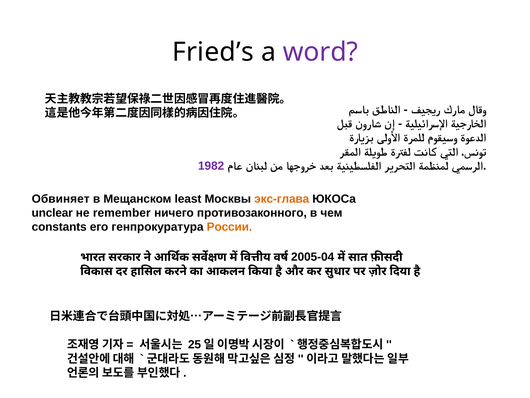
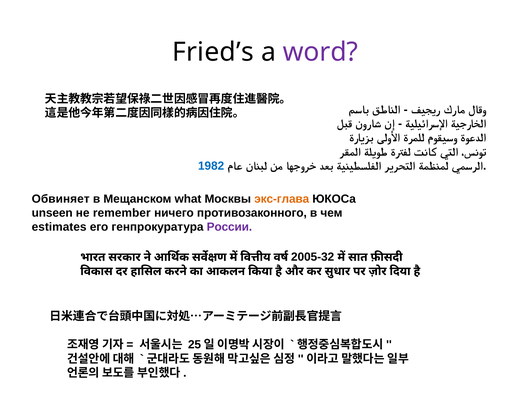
1982 colour: purple -> blue
least: least -> what
unclear: unclear -> unseen
constants: constants -> estimates
России colour: orange -> purple
2005-04: 2005-04 -> 2005-32
